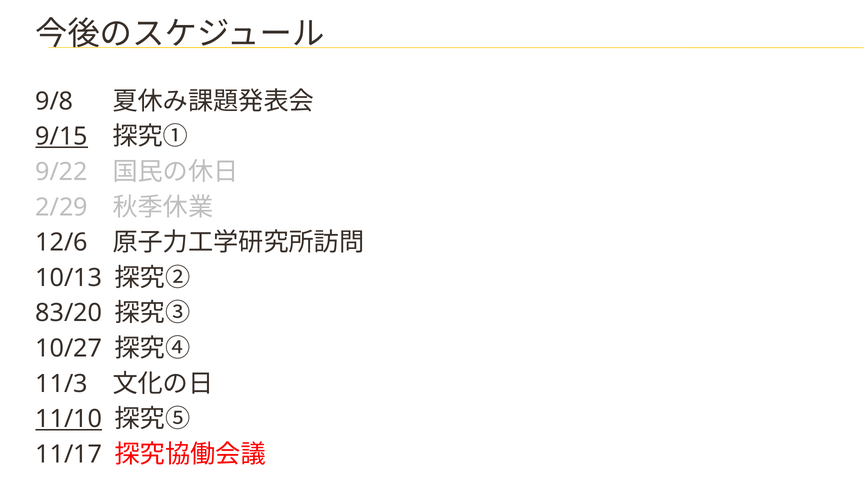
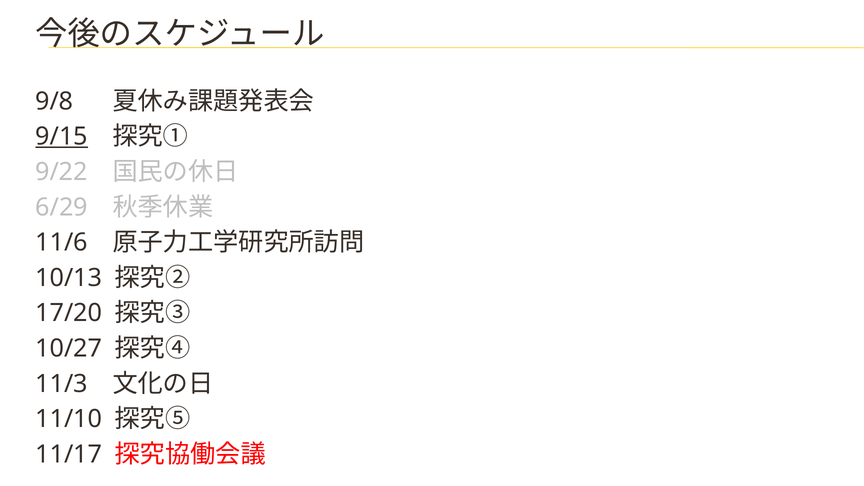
2/29: 2/29 -> 6/29
12/6: 12/6 -> 11/6
83/20: 83/20 -> 17/20
11/10 underline: present -> none
